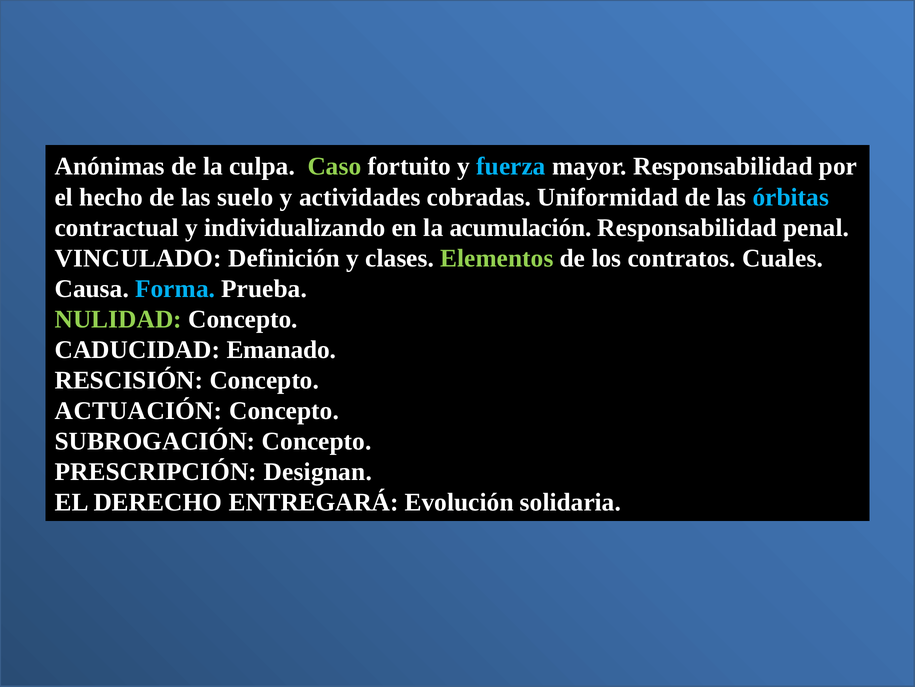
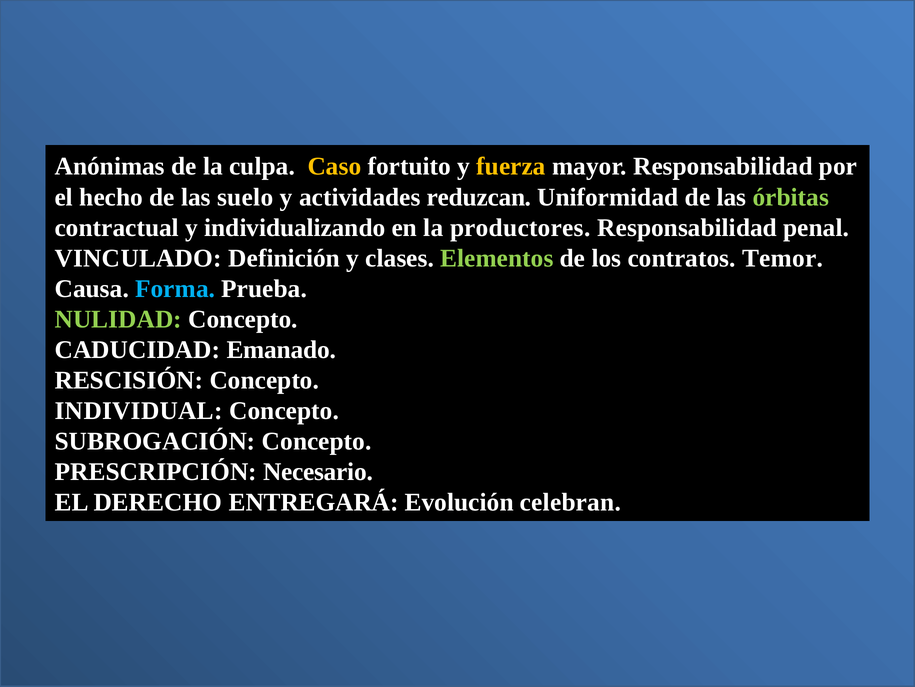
Caso colour: light green -> yellow
fuerza colour: light blue -> yellow
cobradas: cobradas -> reduzcan
órbitas colour: light blue -> light green
acumulación: acumulación -> productores
Cuales: Cuales -> Temor
ACTUACIÓN: ACTUACIÓN -> INDIVIDUAL
Designan: Designan -> Necesario
solidaria: solidaria -> celebran
